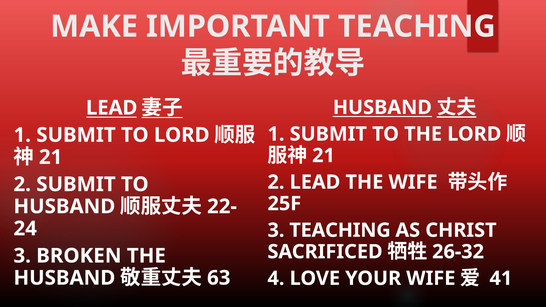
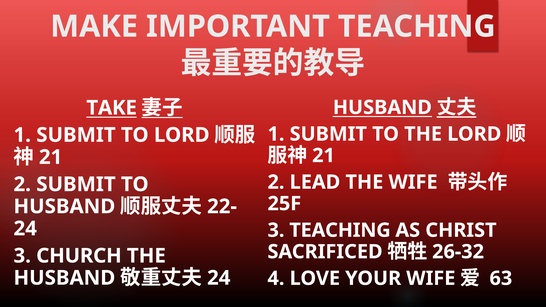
LEAD at (112, 108): LEAD -> TAKE
BROKEN: BROKEN -> CHURCH
63 at (219, 278): 63 -> 24
41: 41 -> 63
